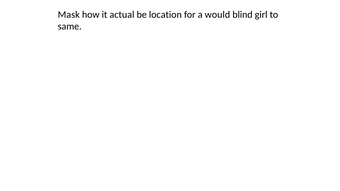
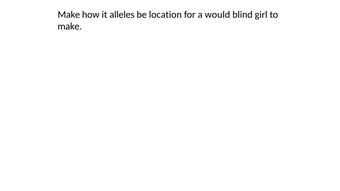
Mask at (69, 15): Mask -> Make
actual: actual -> alleles
same at (70, 26): same -> make
